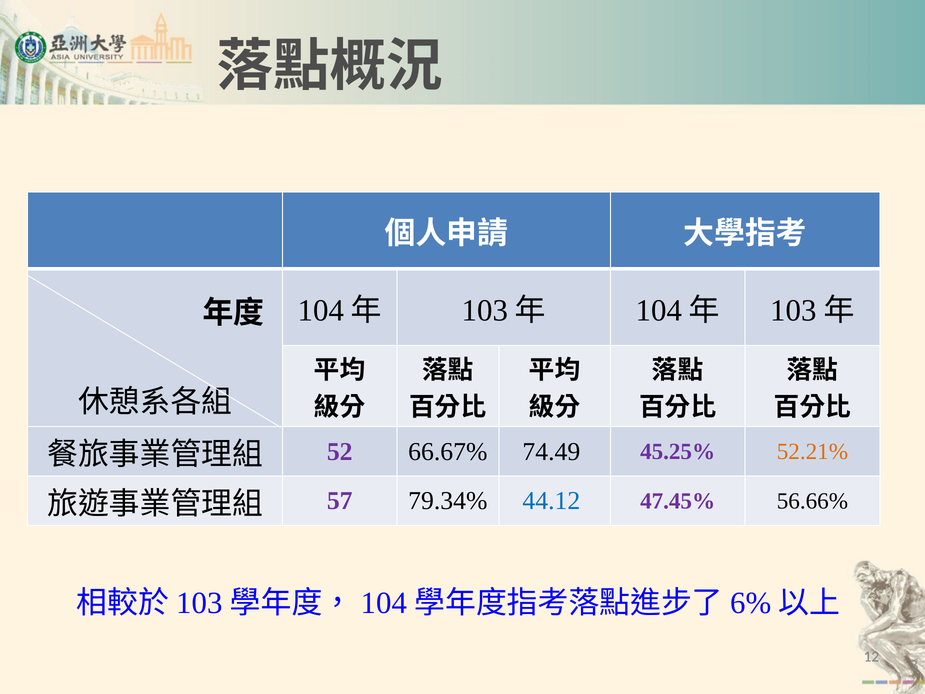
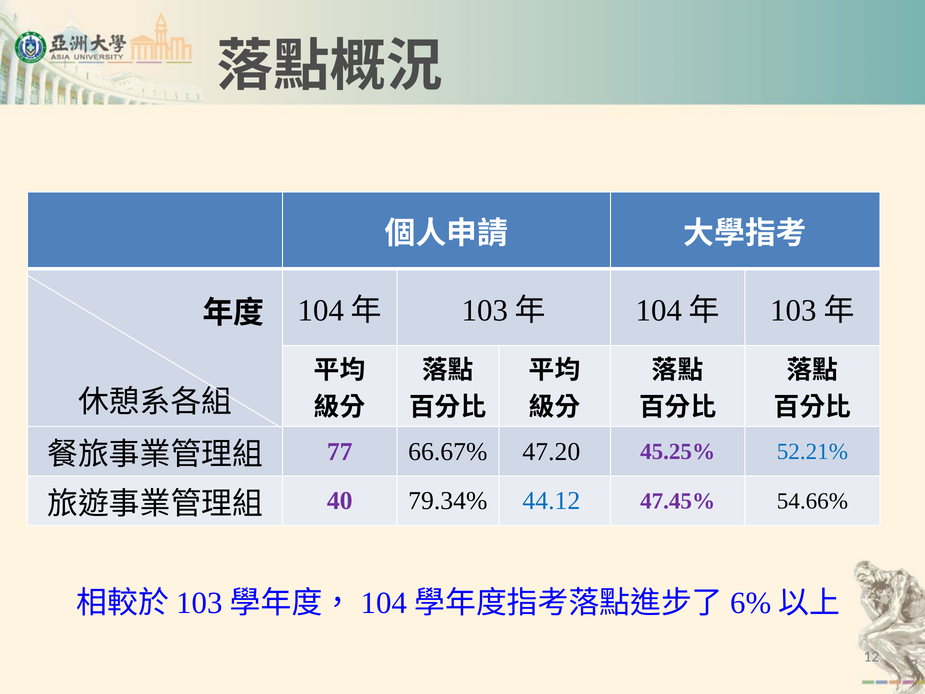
52: 52 -> 77
74.49: 74.49 -> 47.20
52.21% colour: orange -> blue
57: 57 -> 40
56.66%: 56.66% -> 54.66%
